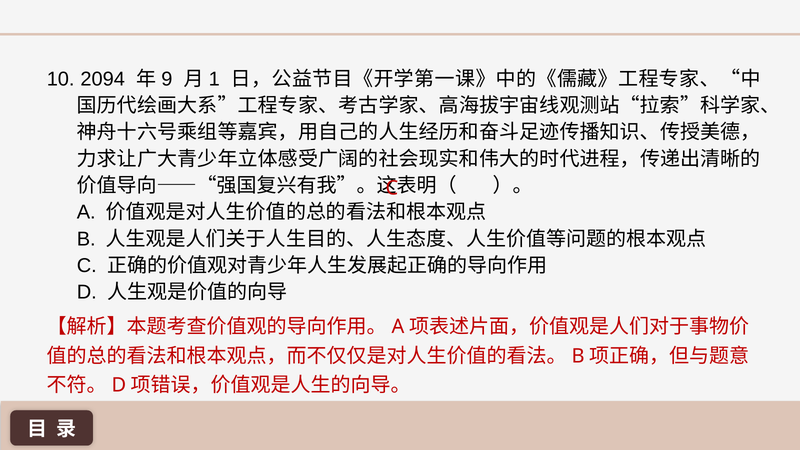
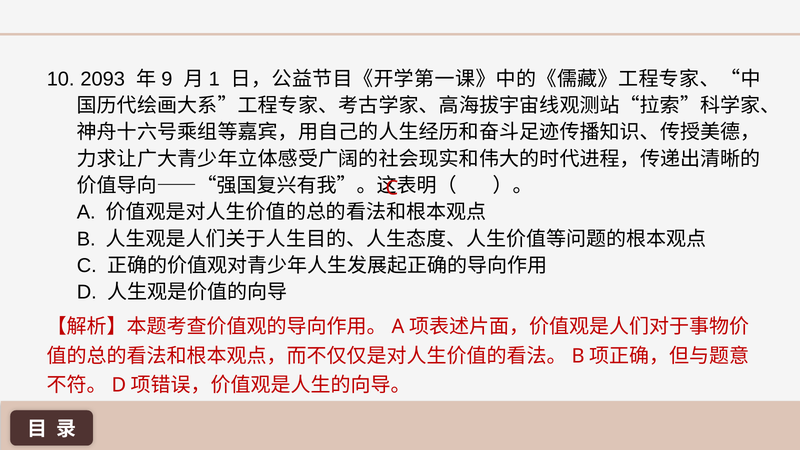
2094: 2094 -> 2093
